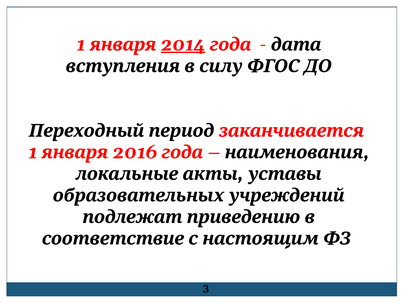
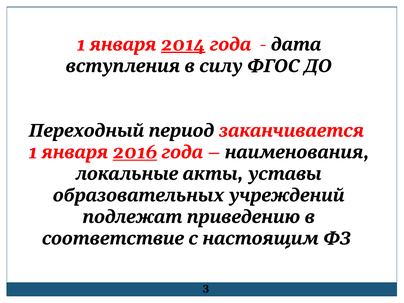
2016 underline: none -> present
